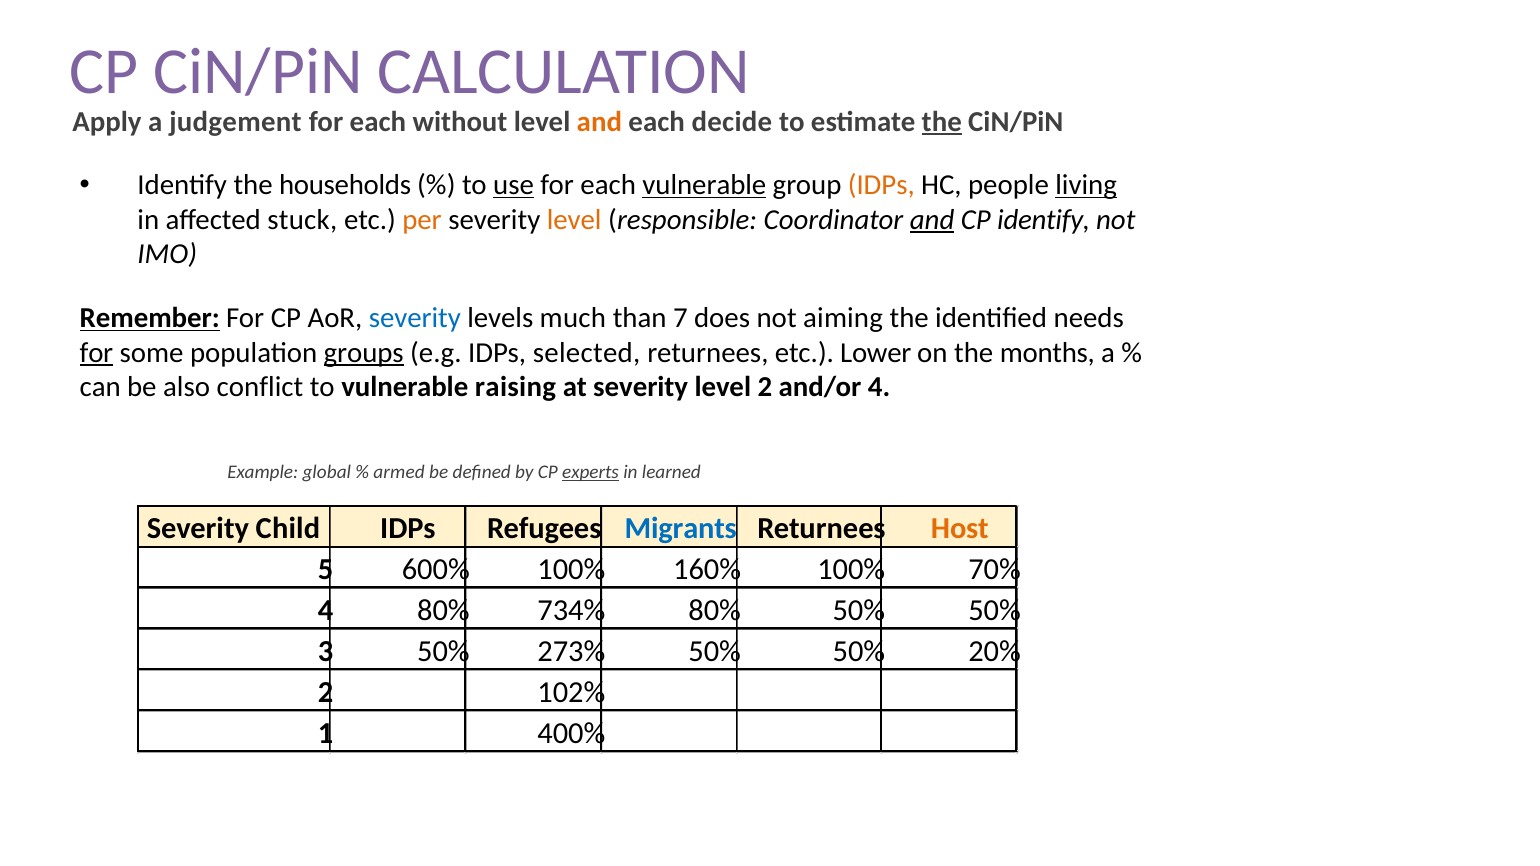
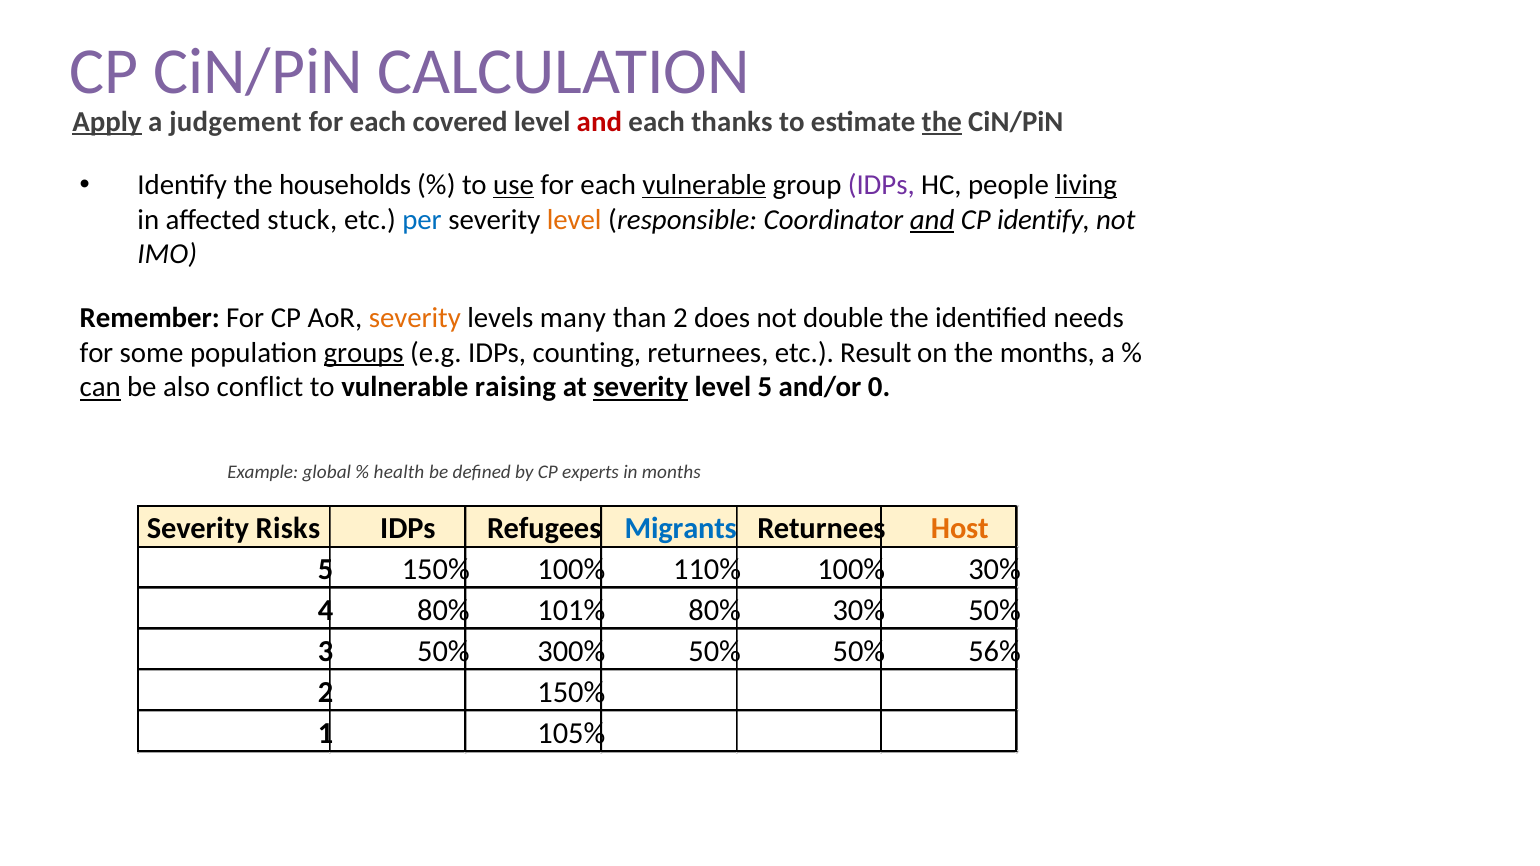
Apply underline: none -> present
without: without -> covered
and at (599, 122) colour: orange -> red
decide: decide -> thanks
IDPs at (881, 185) colour: orange -> purple
per colour: orange -> blue
Remember underline: present -> none
severity at (415, 318) colour: blue -> orange
much: much -> many
than 7: 7 -> 2
aiming: aiming -> double
for at (96, 353) underline: present -> none
selected: selected -> counting
Lower: Lower -> Result
can underline: none -> present
severity at (641, 387) underline: none -> present
level 2: 2 -> 5
and/or 4: 4 -> 0
armed: armed -> health
experts underline: present -> none
in learned: learned -> months
Child: Child -> Risks
600% at (436, 570): 600% -> 150%
160%: 160% -> 110%
100% 70%: 70% -> 30%
734%: 734% -> 101%
80% 50%: 50% -> 30%
273%: 273% -> 300%
20%: 20% -> 56%
102% at (571, 693): 102% -> 150%
400%: 400% -> 105%
